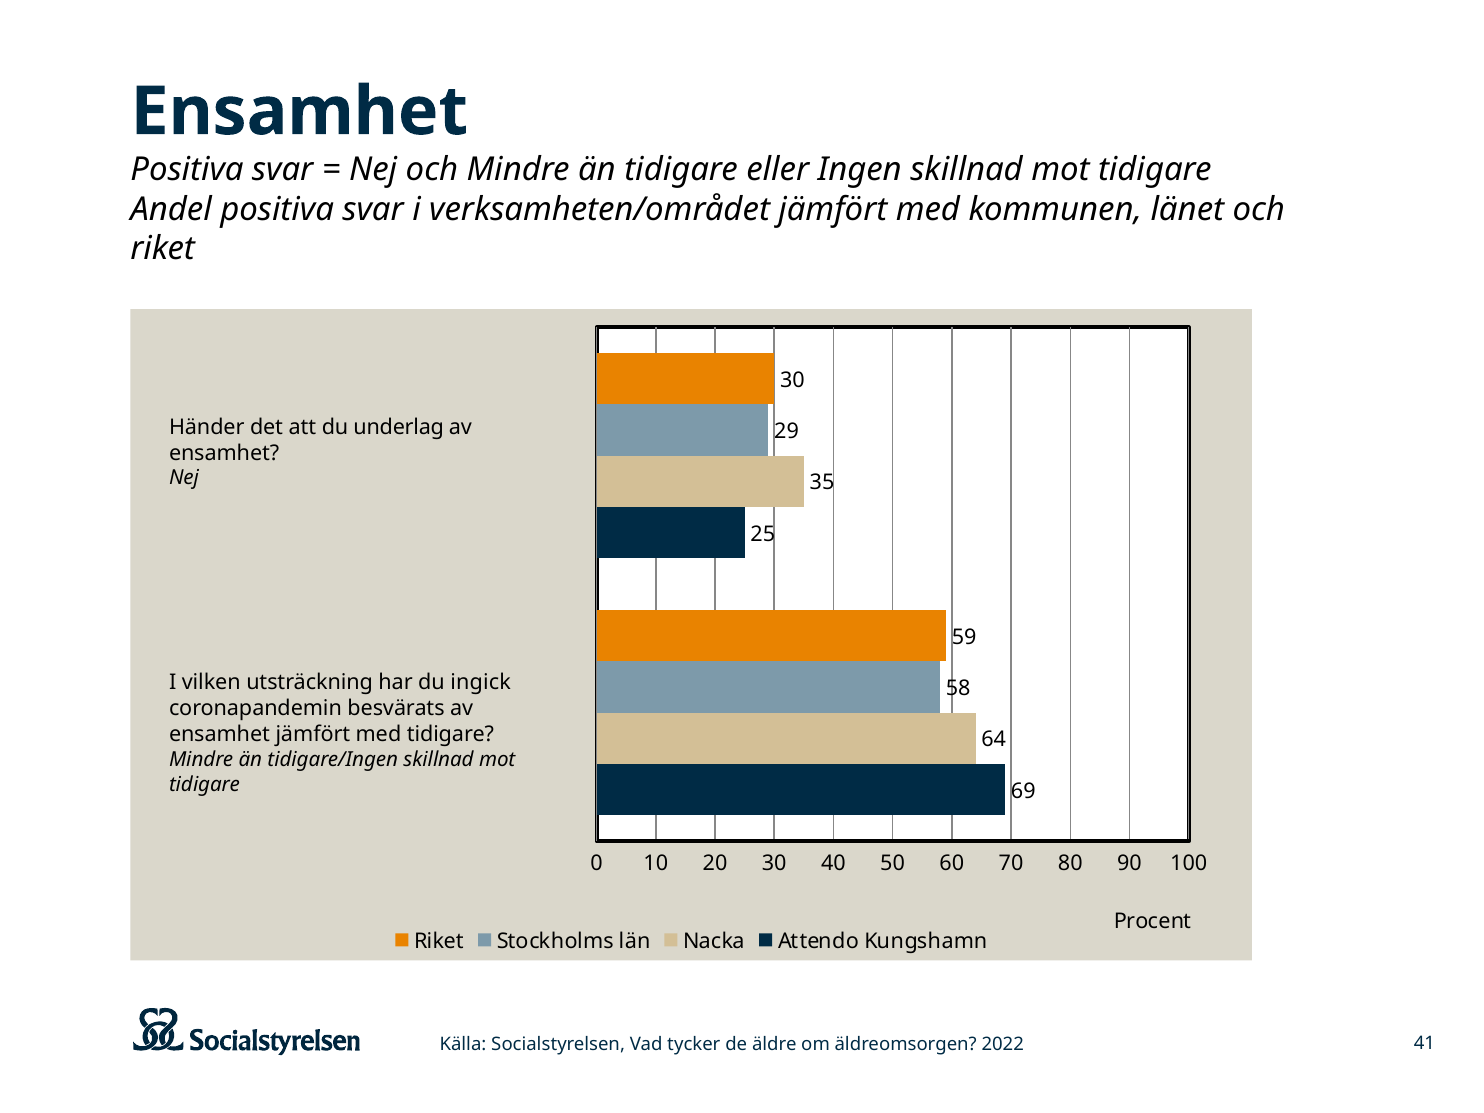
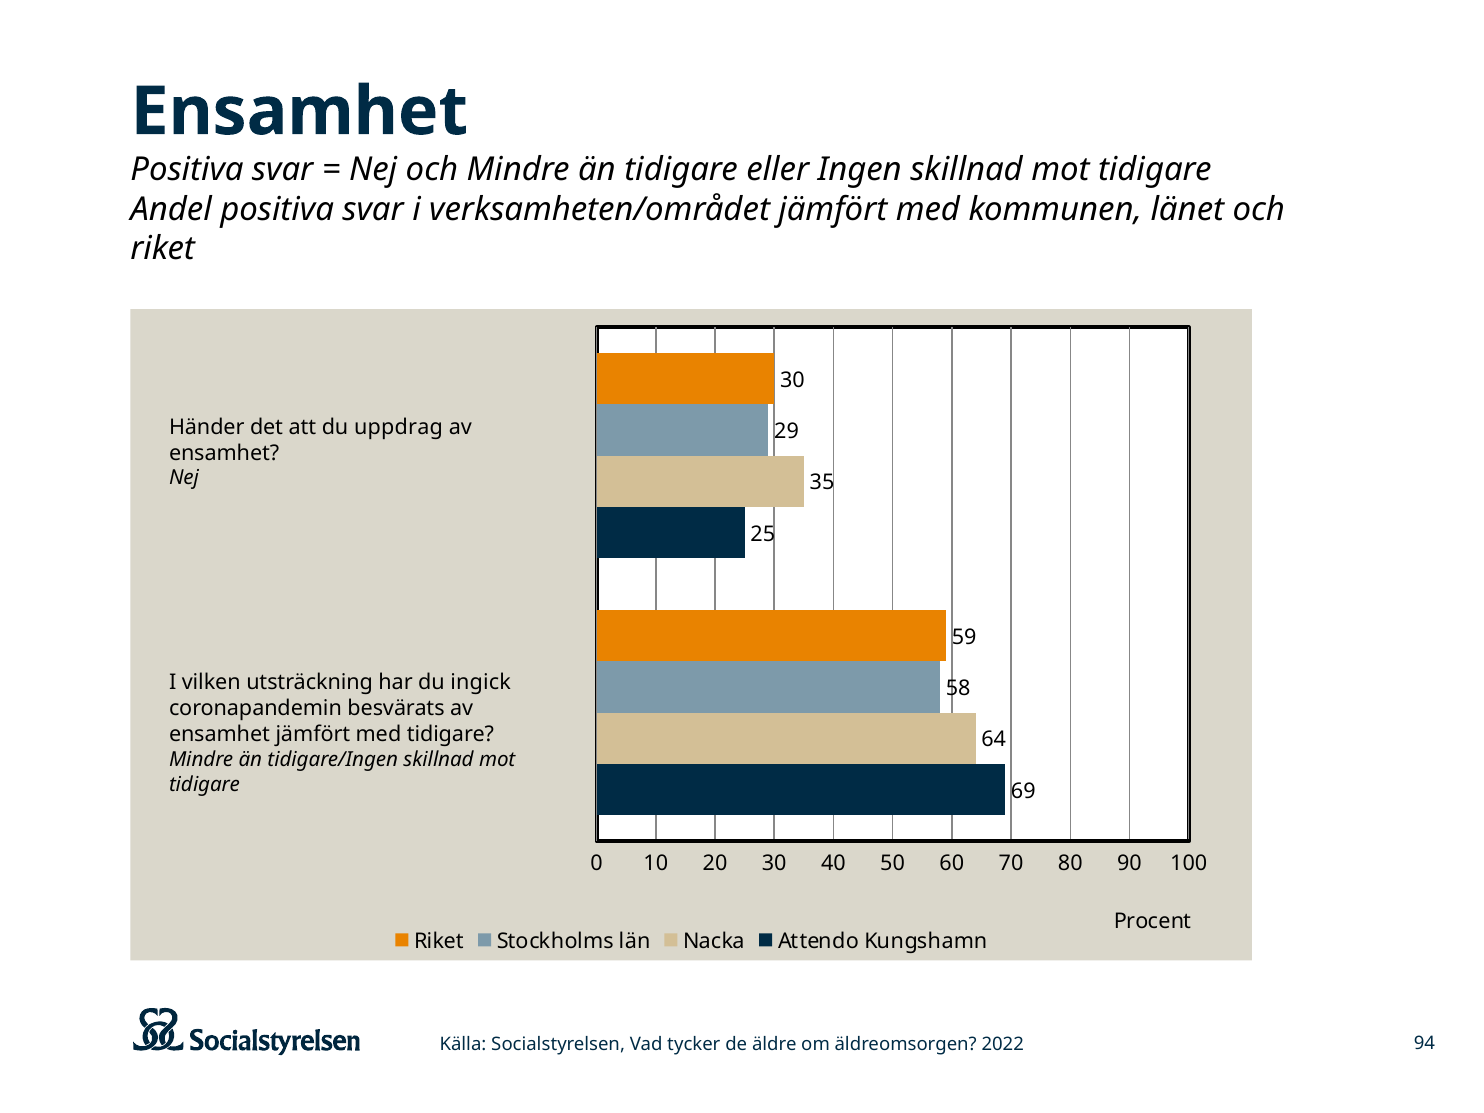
underlag: underlag -> uppdrag
41: 41 -> 94
